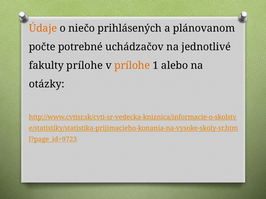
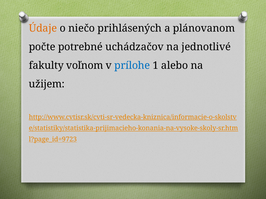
fakulty prílohe: prílohe -> voľnom
prílohe at (132, 66) colour: orange -> blue
otázky: otázky -> užijem
